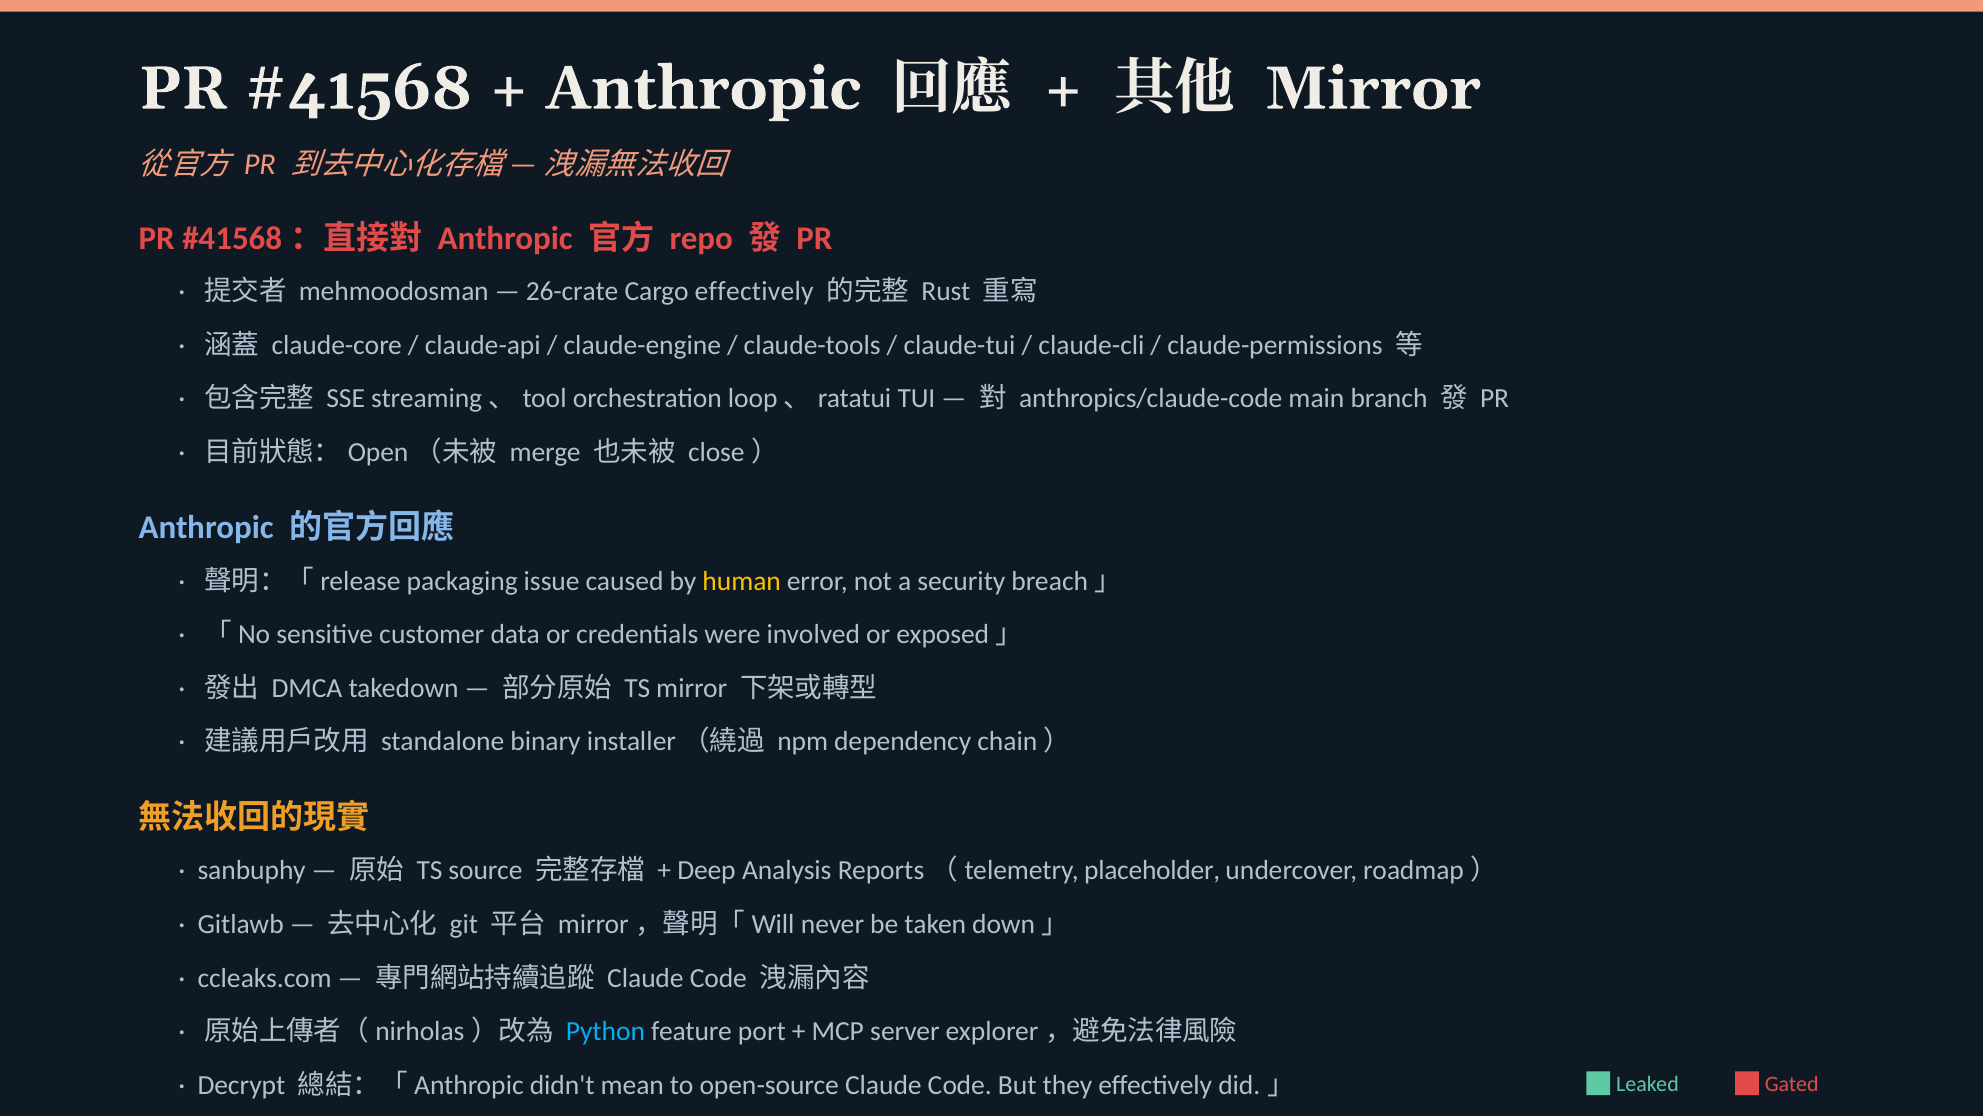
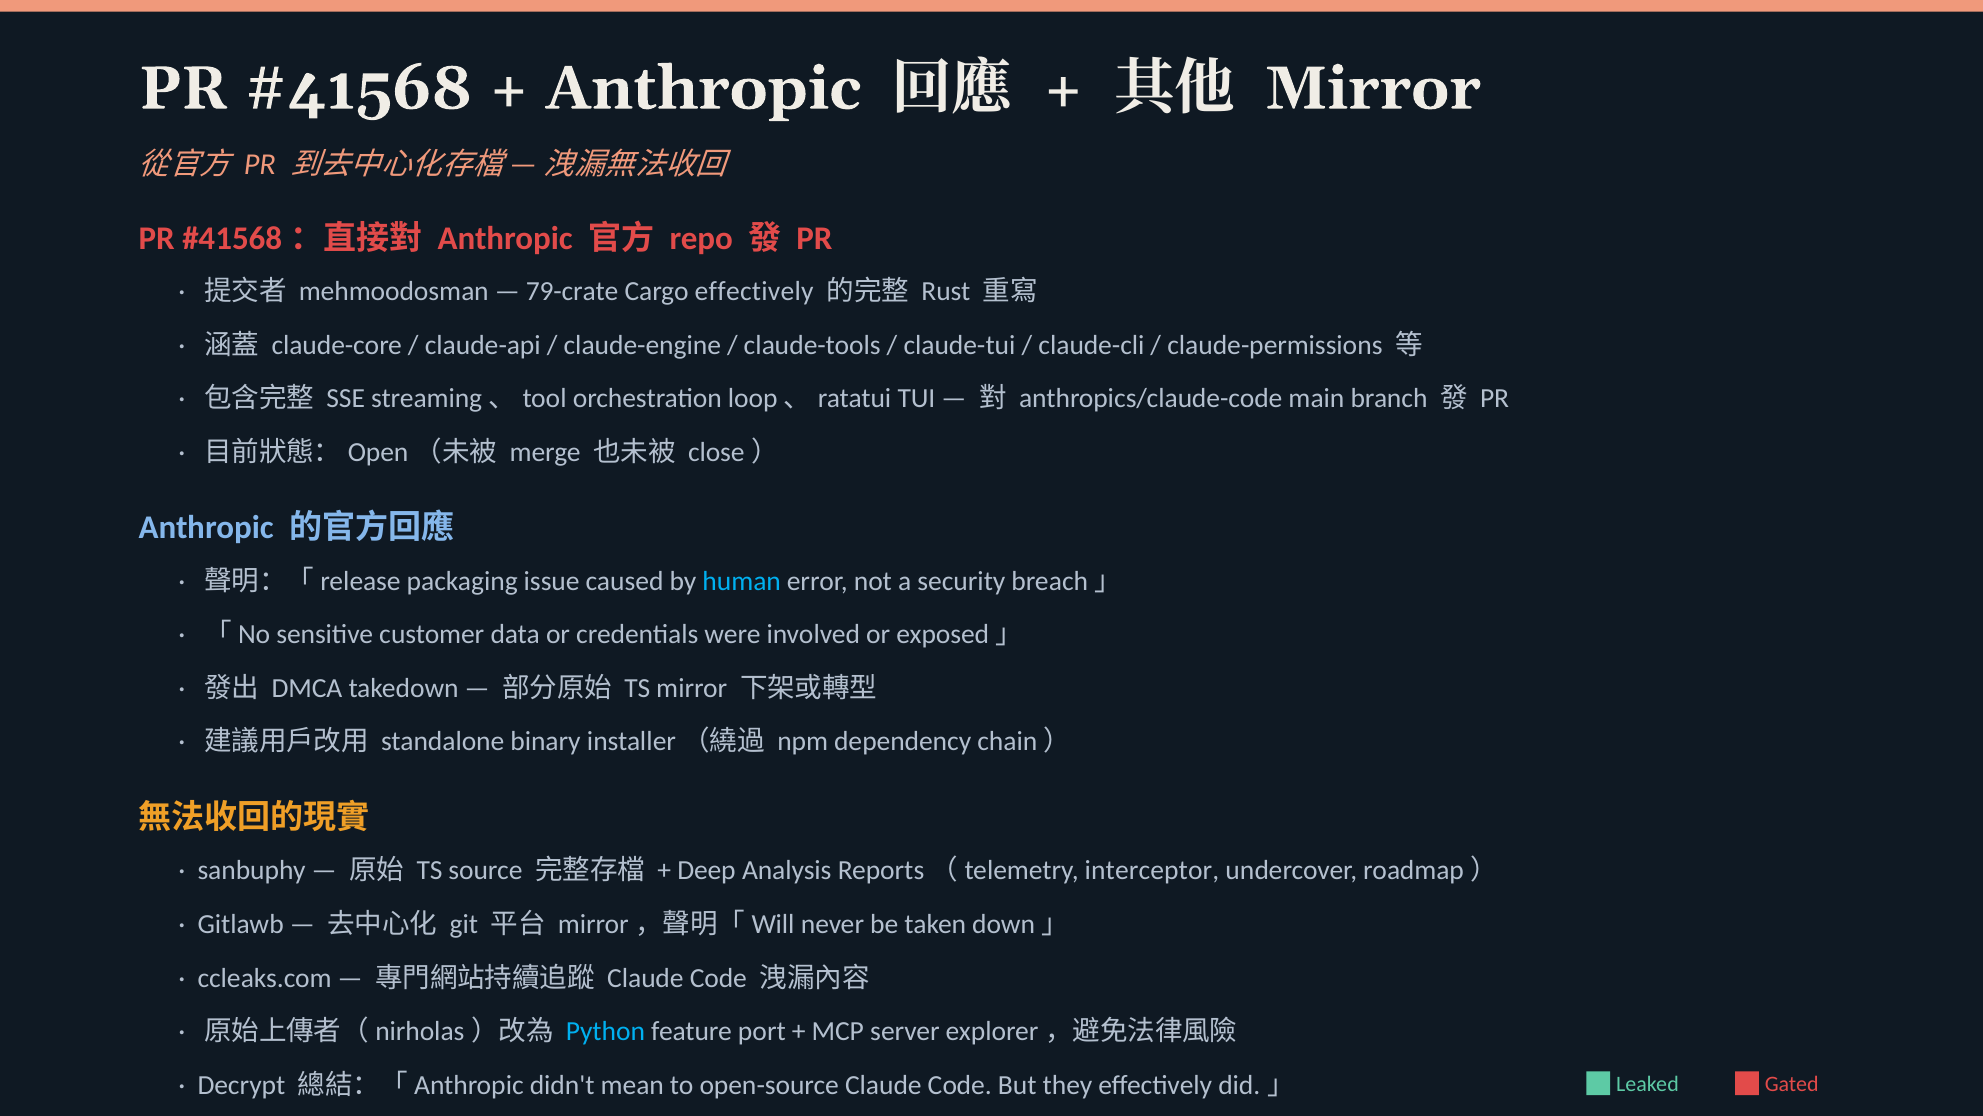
26-crate: 26-crate -> 79-crate
human colour: yellow -> light blue
placeholder: placeholder -> interceptor
